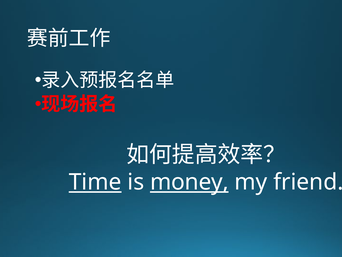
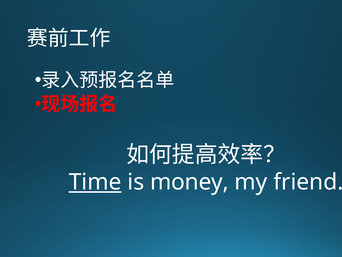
money underline: present -> none
